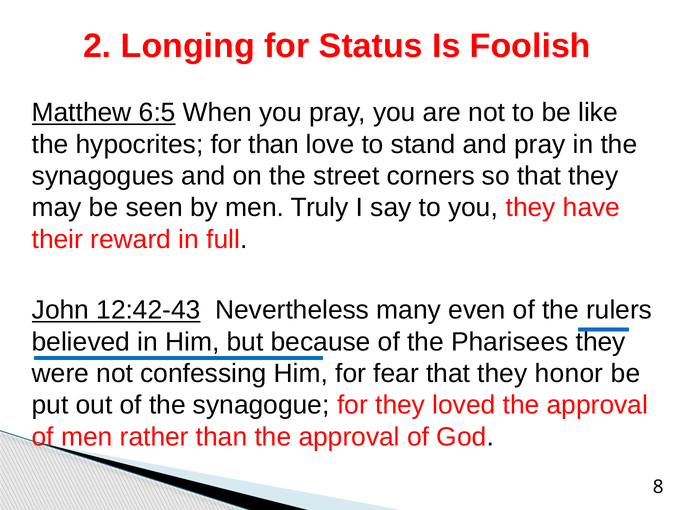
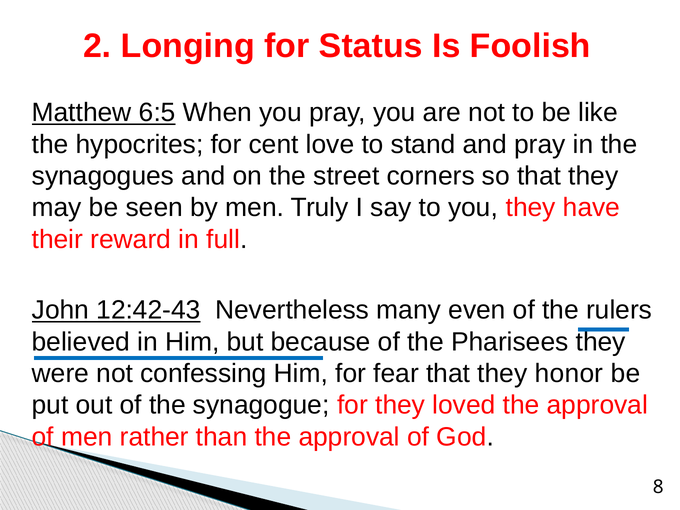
for than: than -> cent
